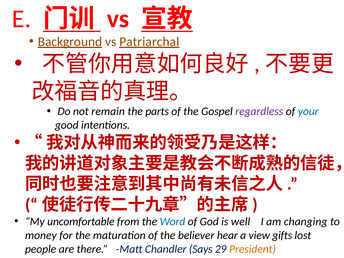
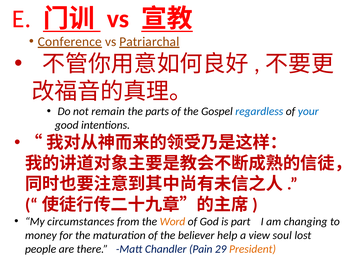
Background: Background -> Conference
regardless colour: purple -> blue
uncomfortable: uncomfortable -> circumstances
Word colour: blue -> orange
well: well -> part
hear: hear -> help
gifts: gifts -> soul
Says: Says -> Pain
